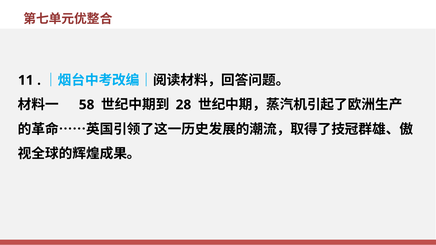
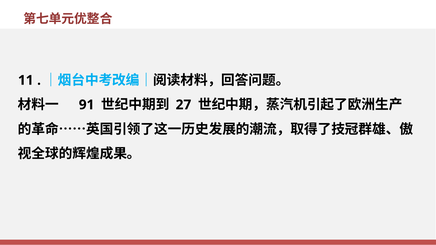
58: 58 -> 91
28: 28 -> 27
